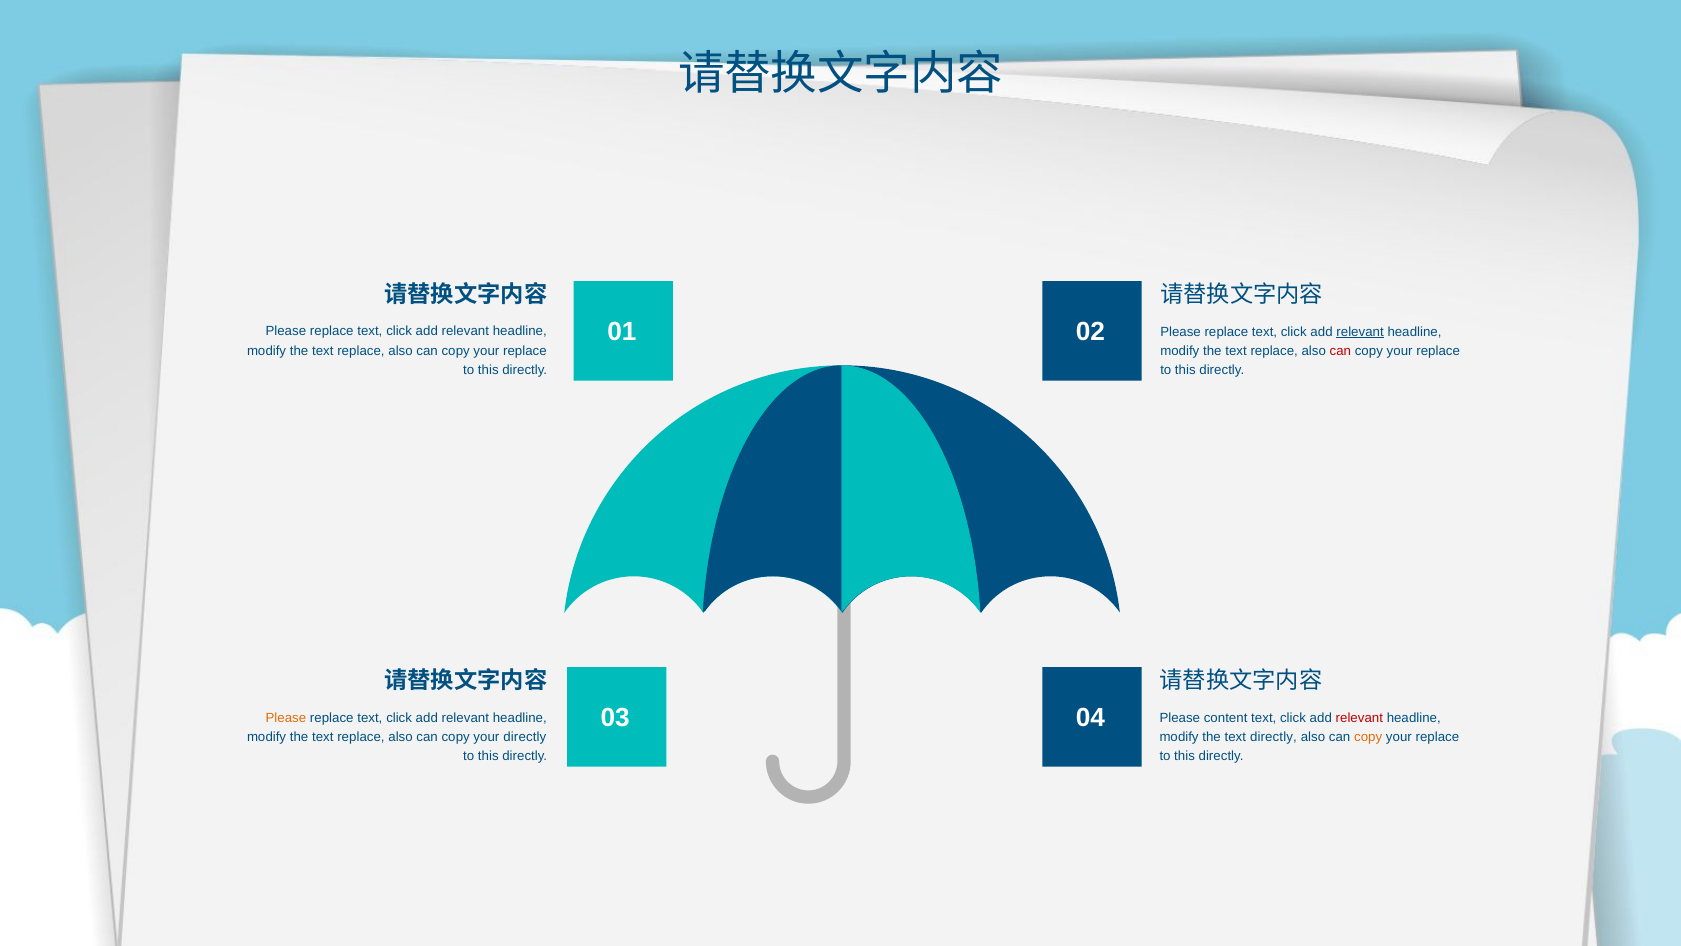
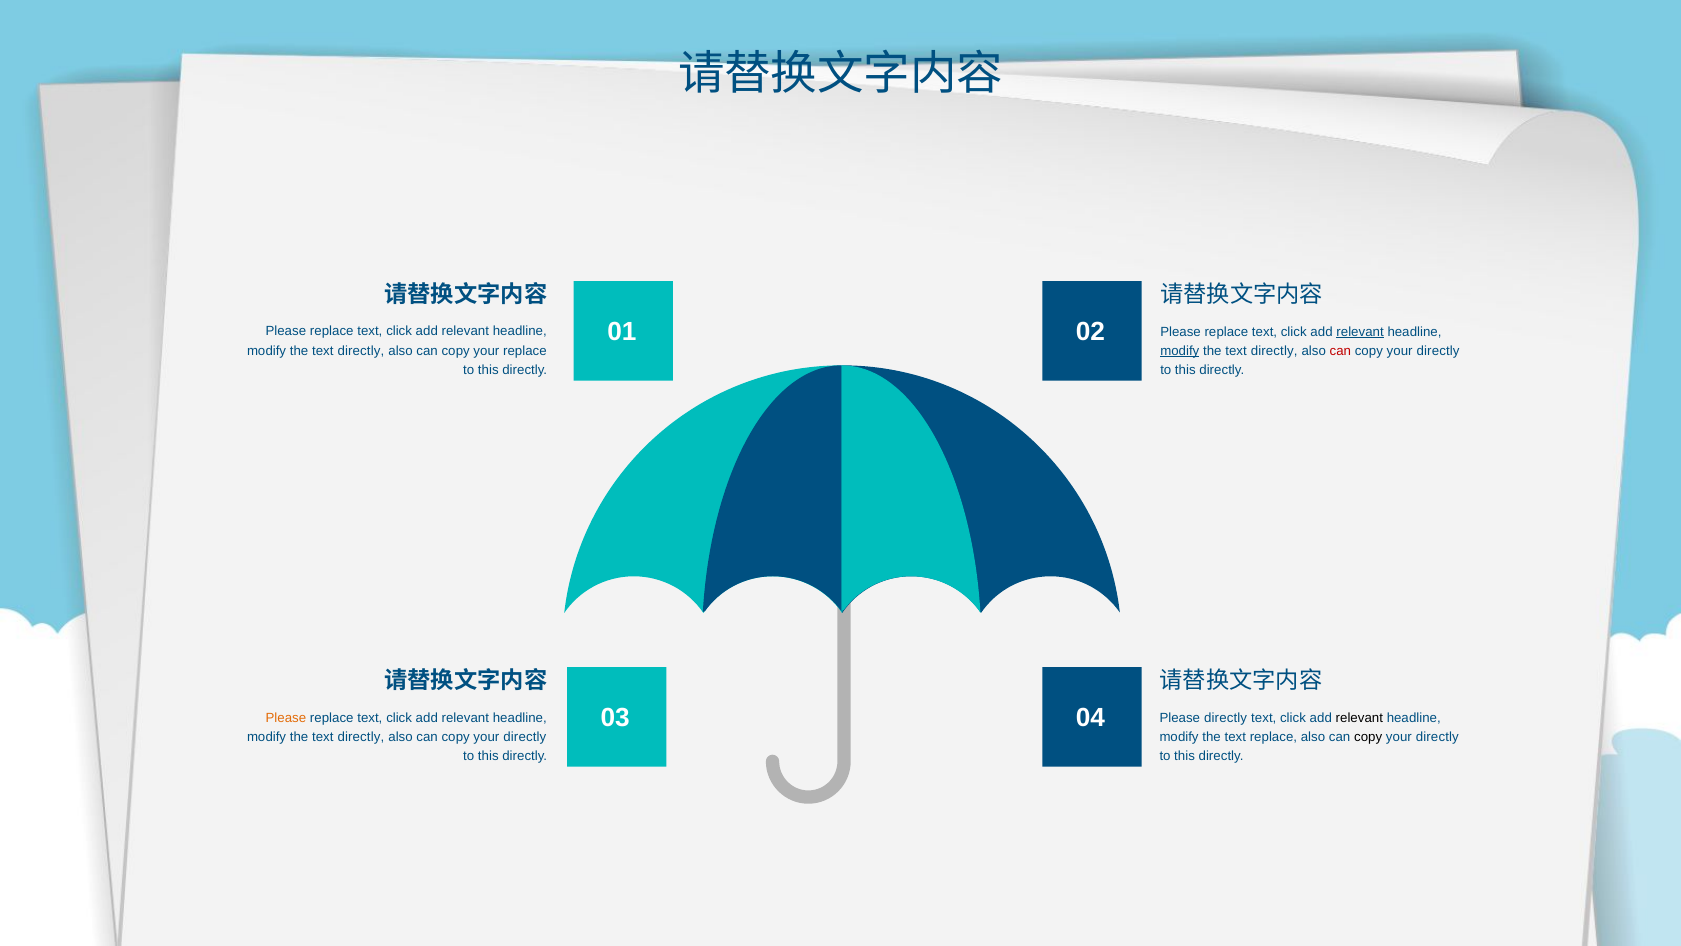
replace at (361, 350): replace -> directly
modify at (1180, 351) underline: none -> present
replace at (1274, 351): replace -> directly
replace at (1438, 351): replace -> directly
Please content: content -> directly
relevant at (1359, 717) colour: red -> black
replace at (361, 736): replace -> directly
text directly: directly -> replace
copy at (1368, 736) colour: orange -> black
replace at (1437, 736): replace -> directly
